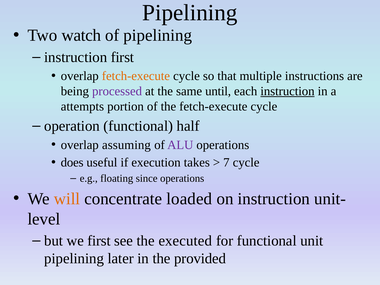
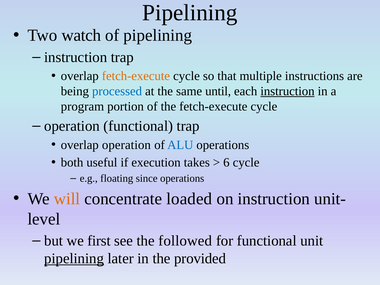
instruction first: first -> trap
processed colour: purple -> blue
attempts: attempts -> program
functional half: half -> trap
overlap assuming: assuming -> operation
ALU colour: purple -> blue
does: does -> both
7: 7 -> 6
executed: executed -> followed
pipelining at (74, 259) underline: none -> present
